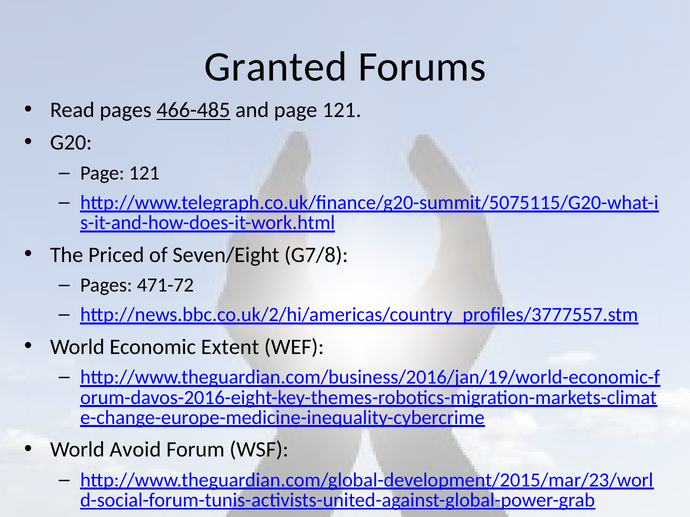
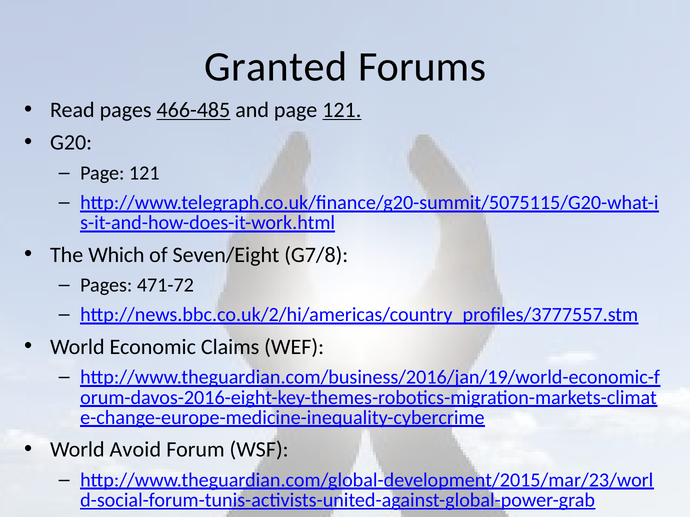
121 at (342, 110) underline: none -> present
Priced: Priced -> Which
Extent: Extent -> Claims
